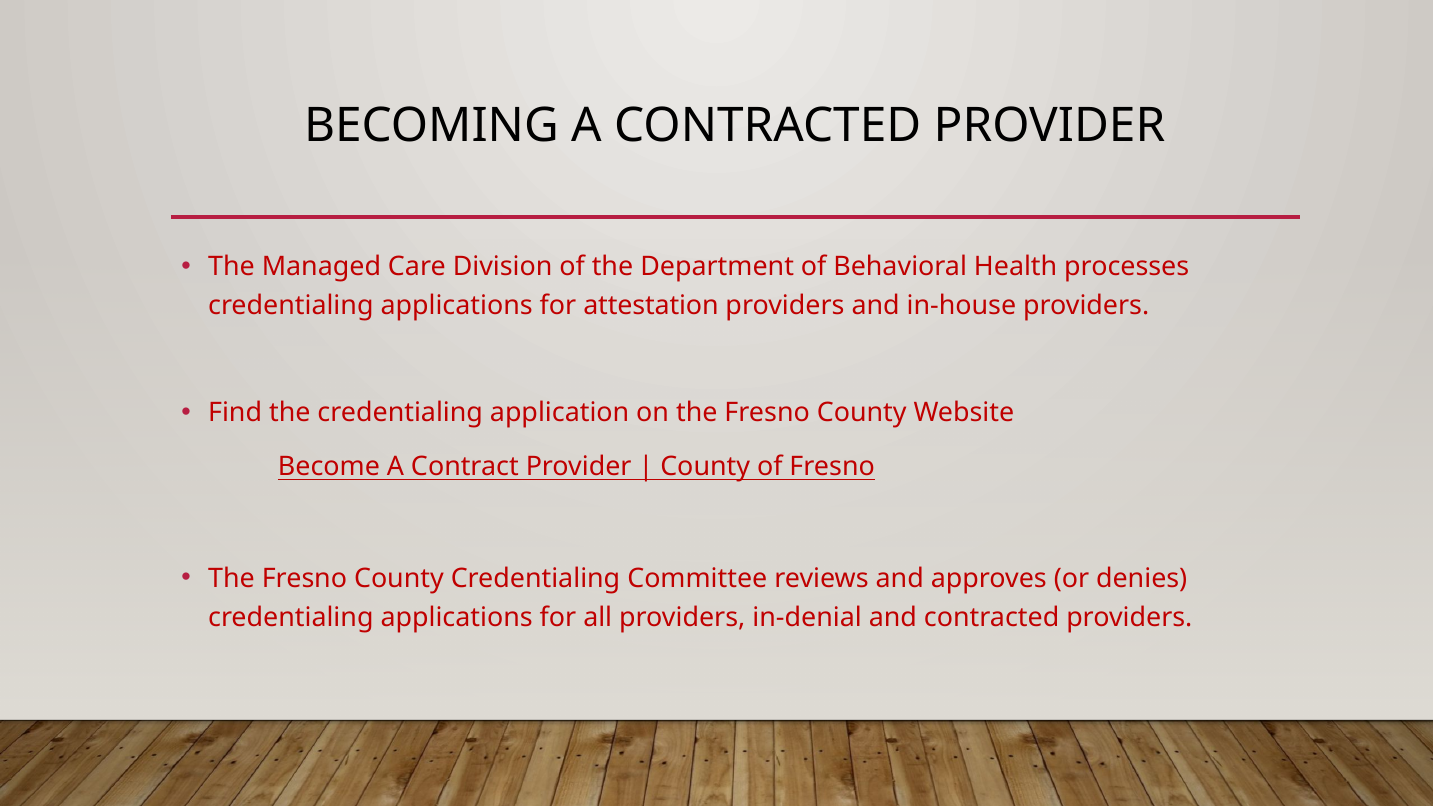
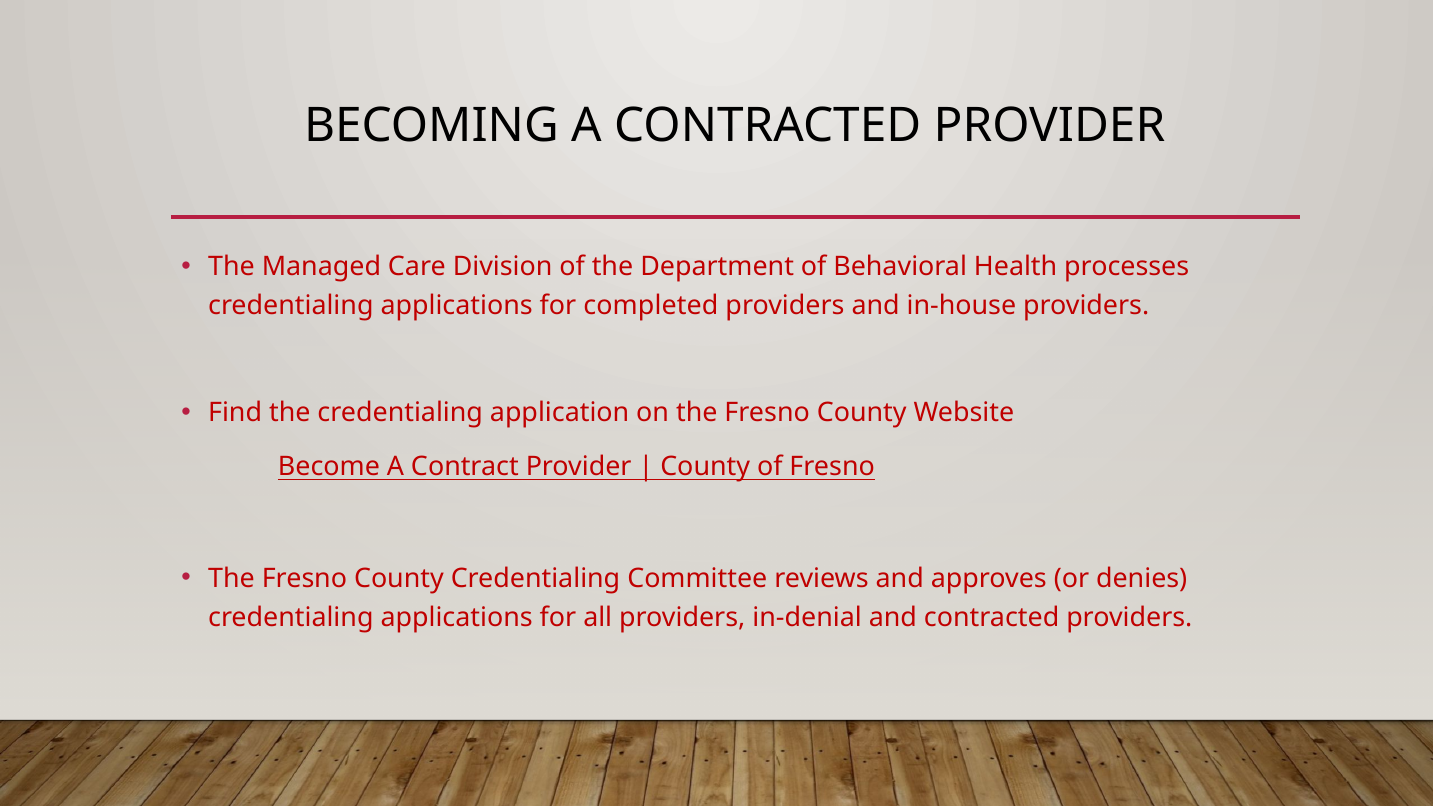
attestation: attestation -> completed
